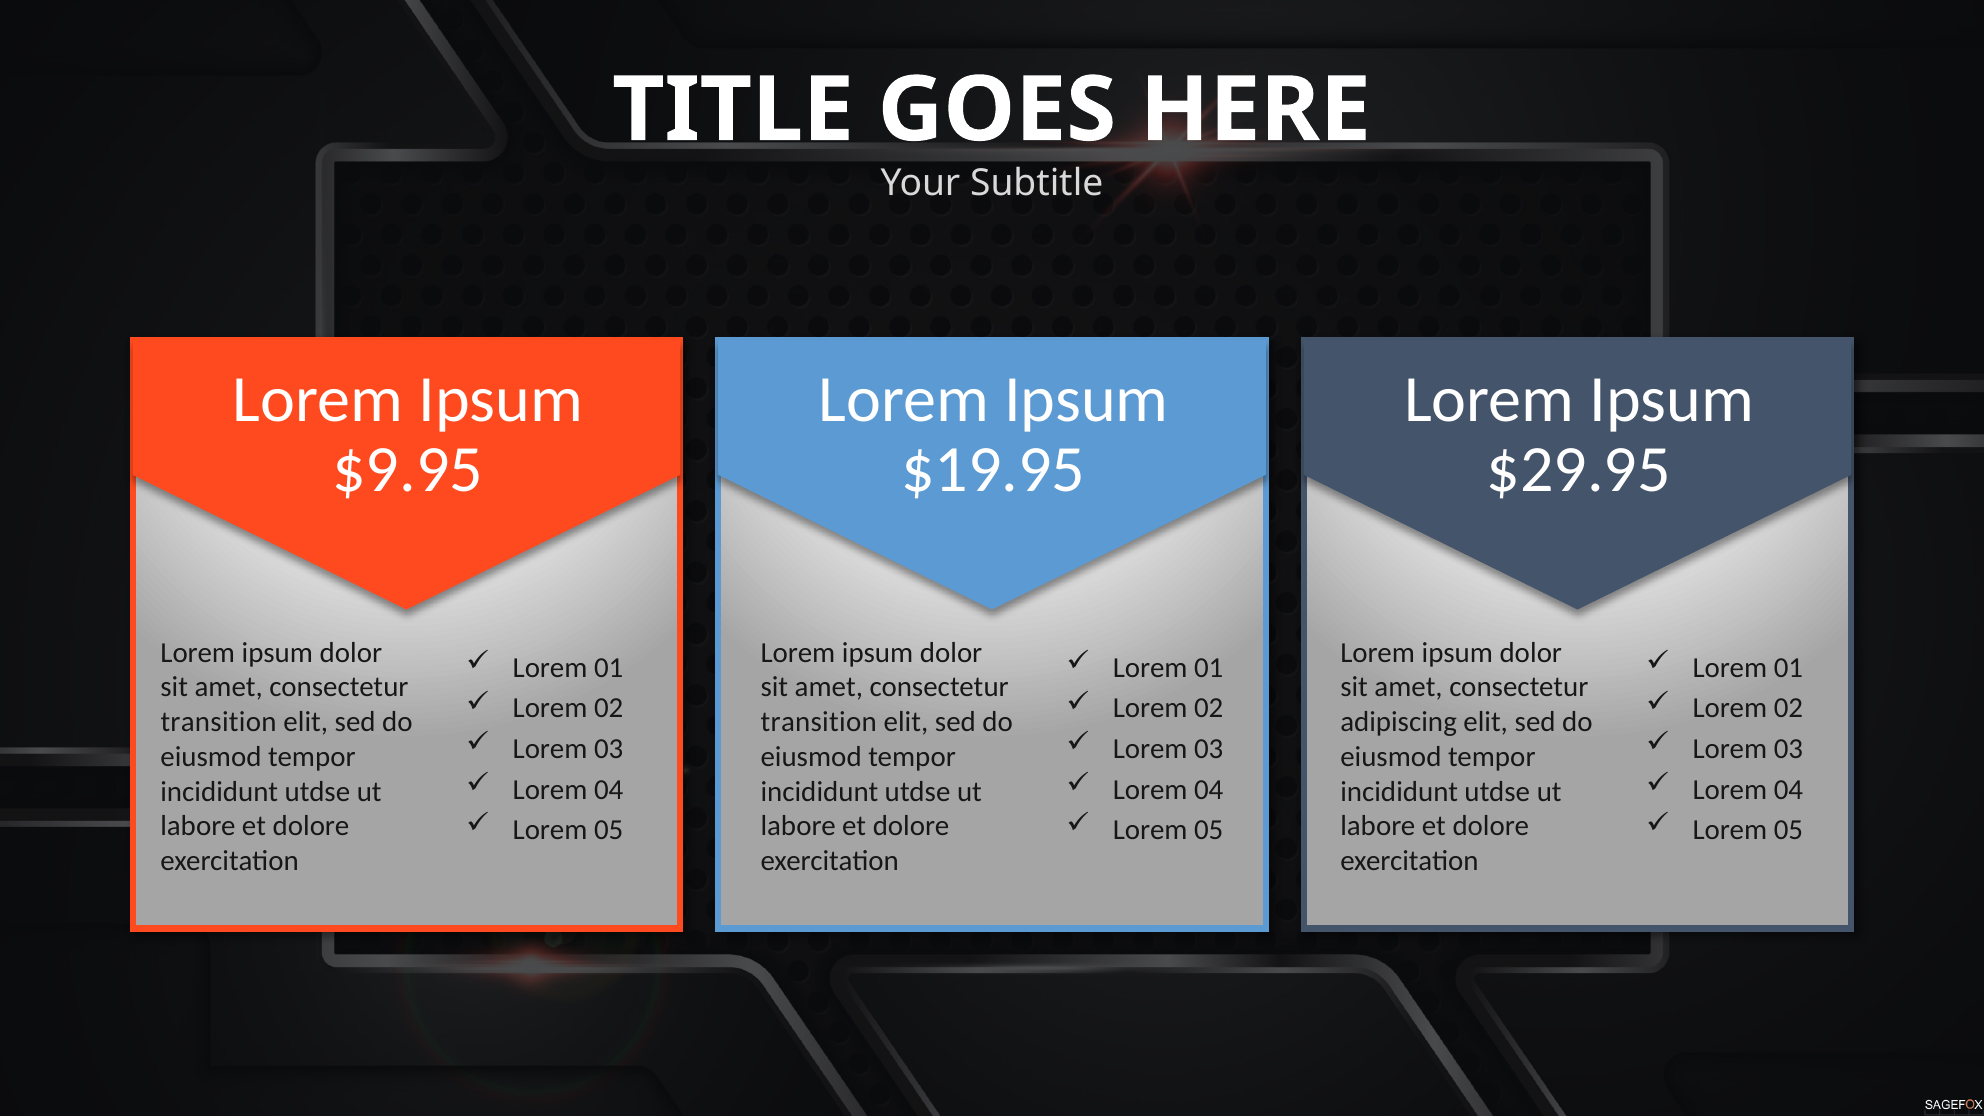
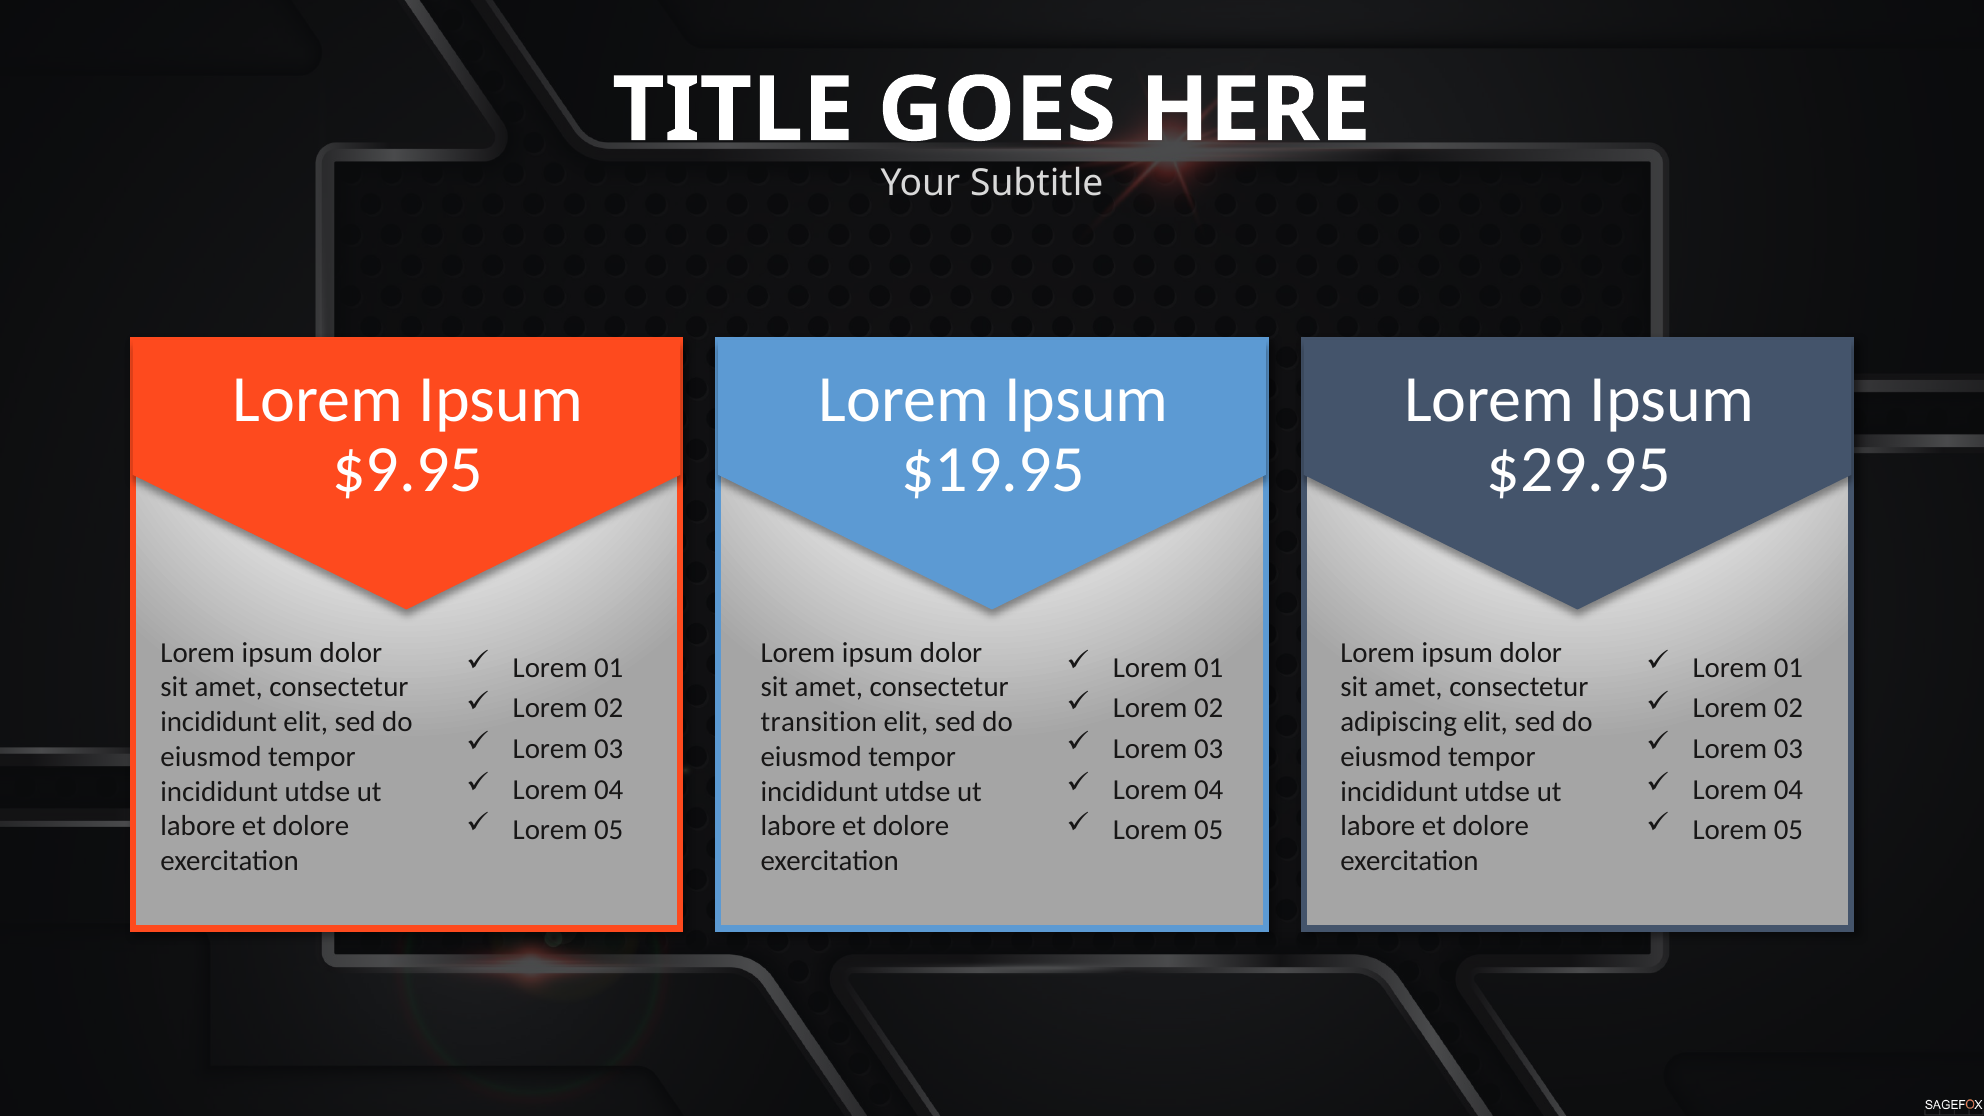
transition at (219, 722): transition -> incididunt
